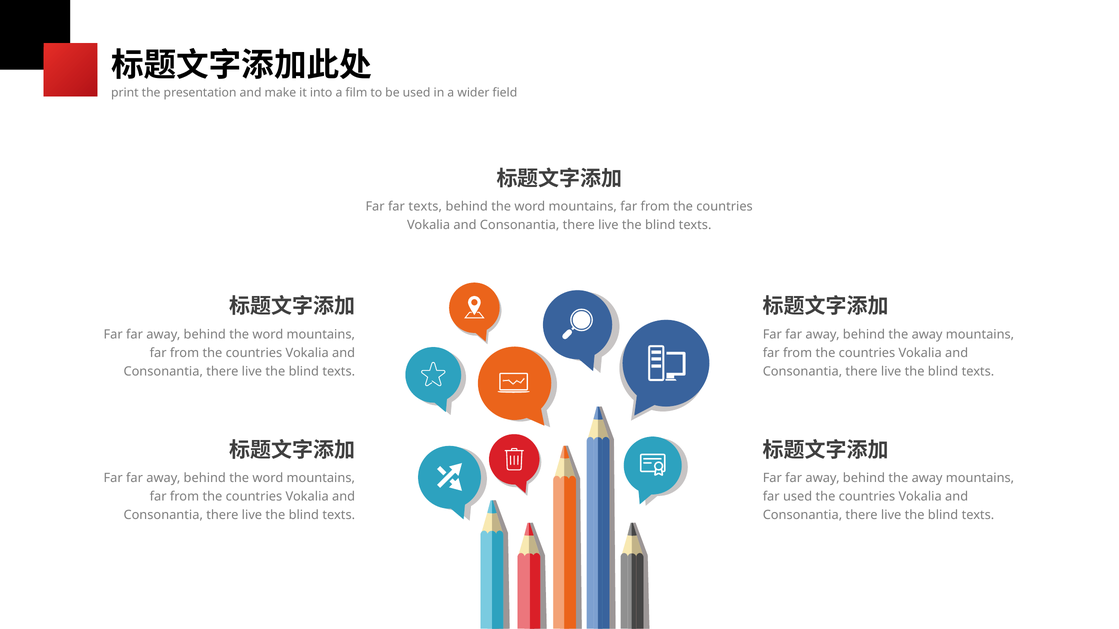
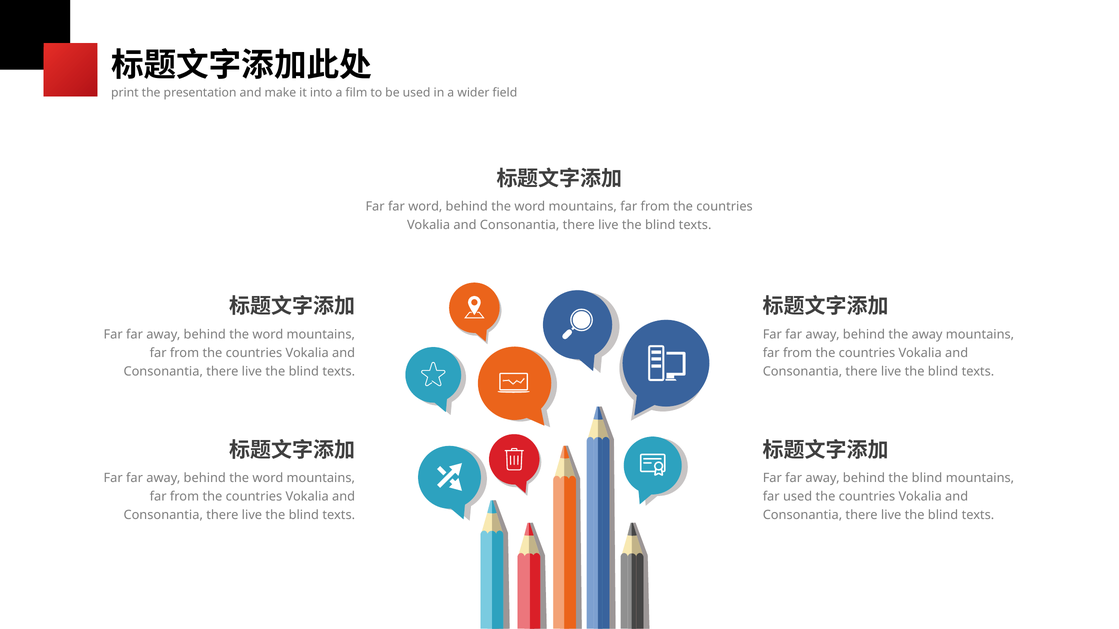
far texts: texts -> word
away at (927, 479): away -> blind
